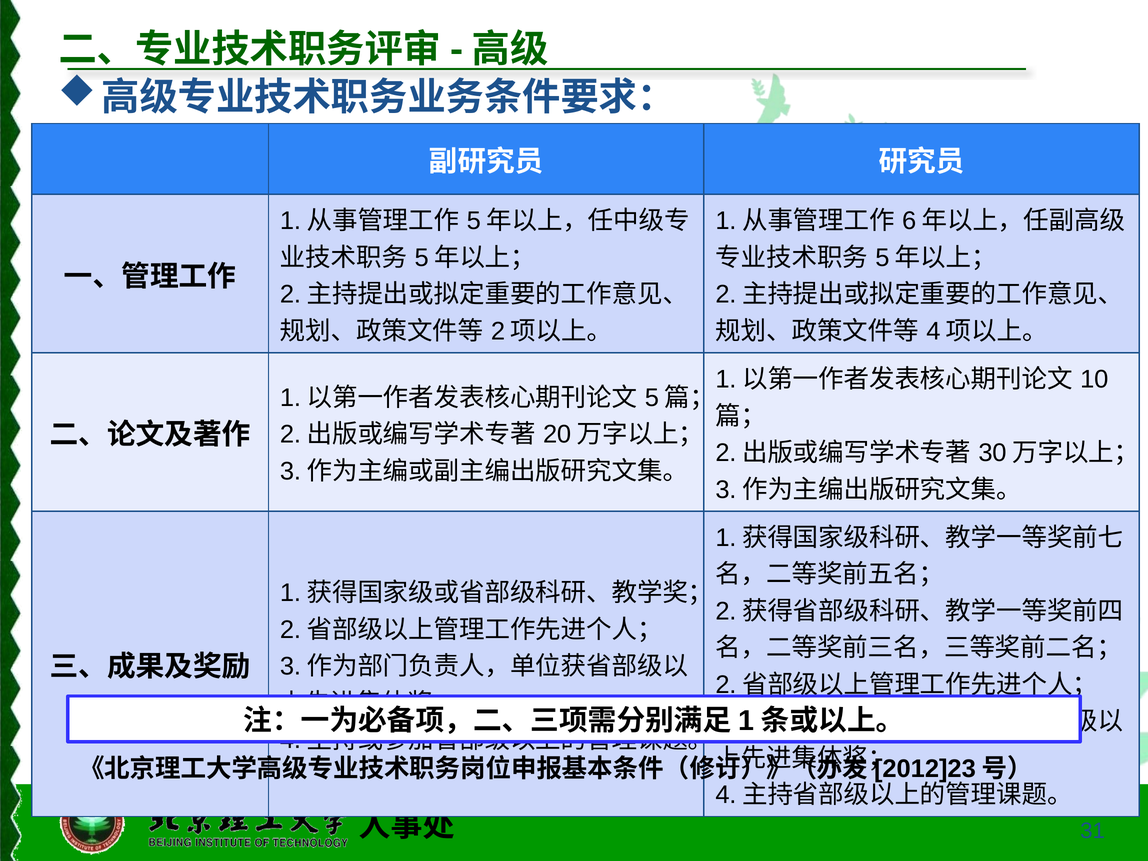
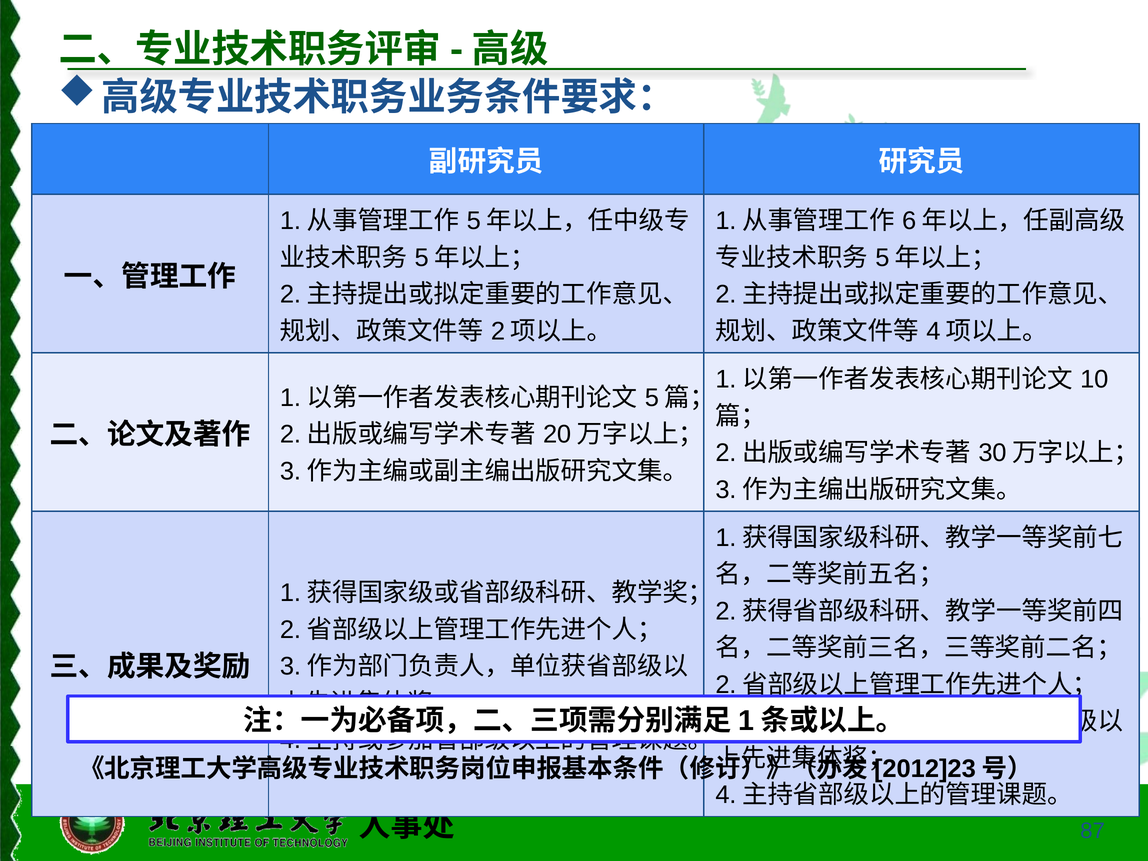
31: 31 -> 87
